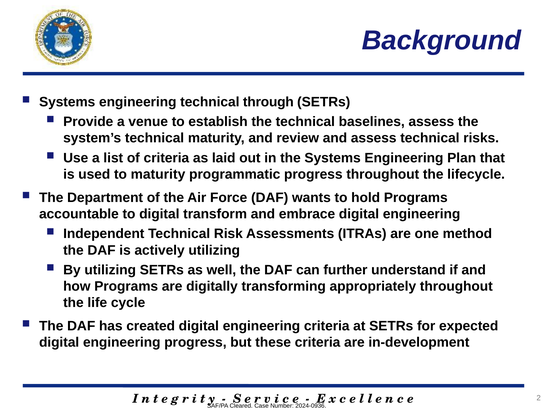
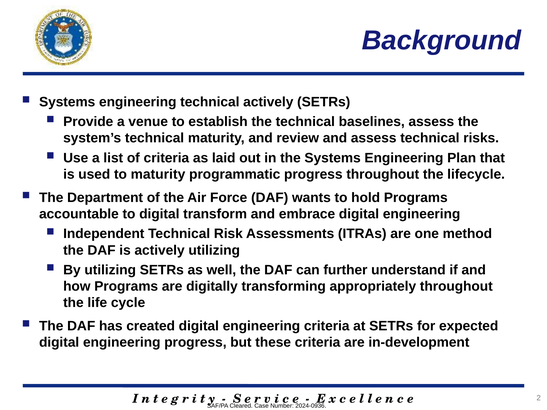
technical through: through -> actively
